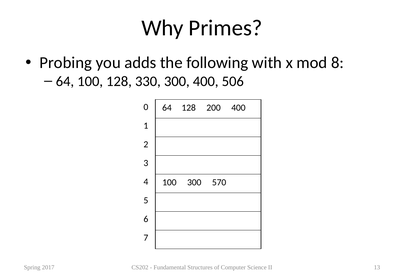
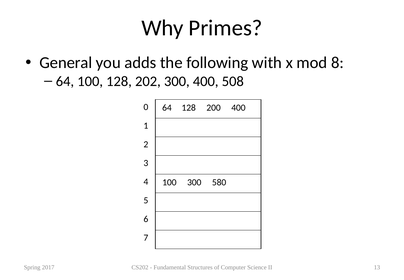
Probing: Probing -> General
330: 330 -> 202
506: 506 -> 508
570: 570 -> 580
